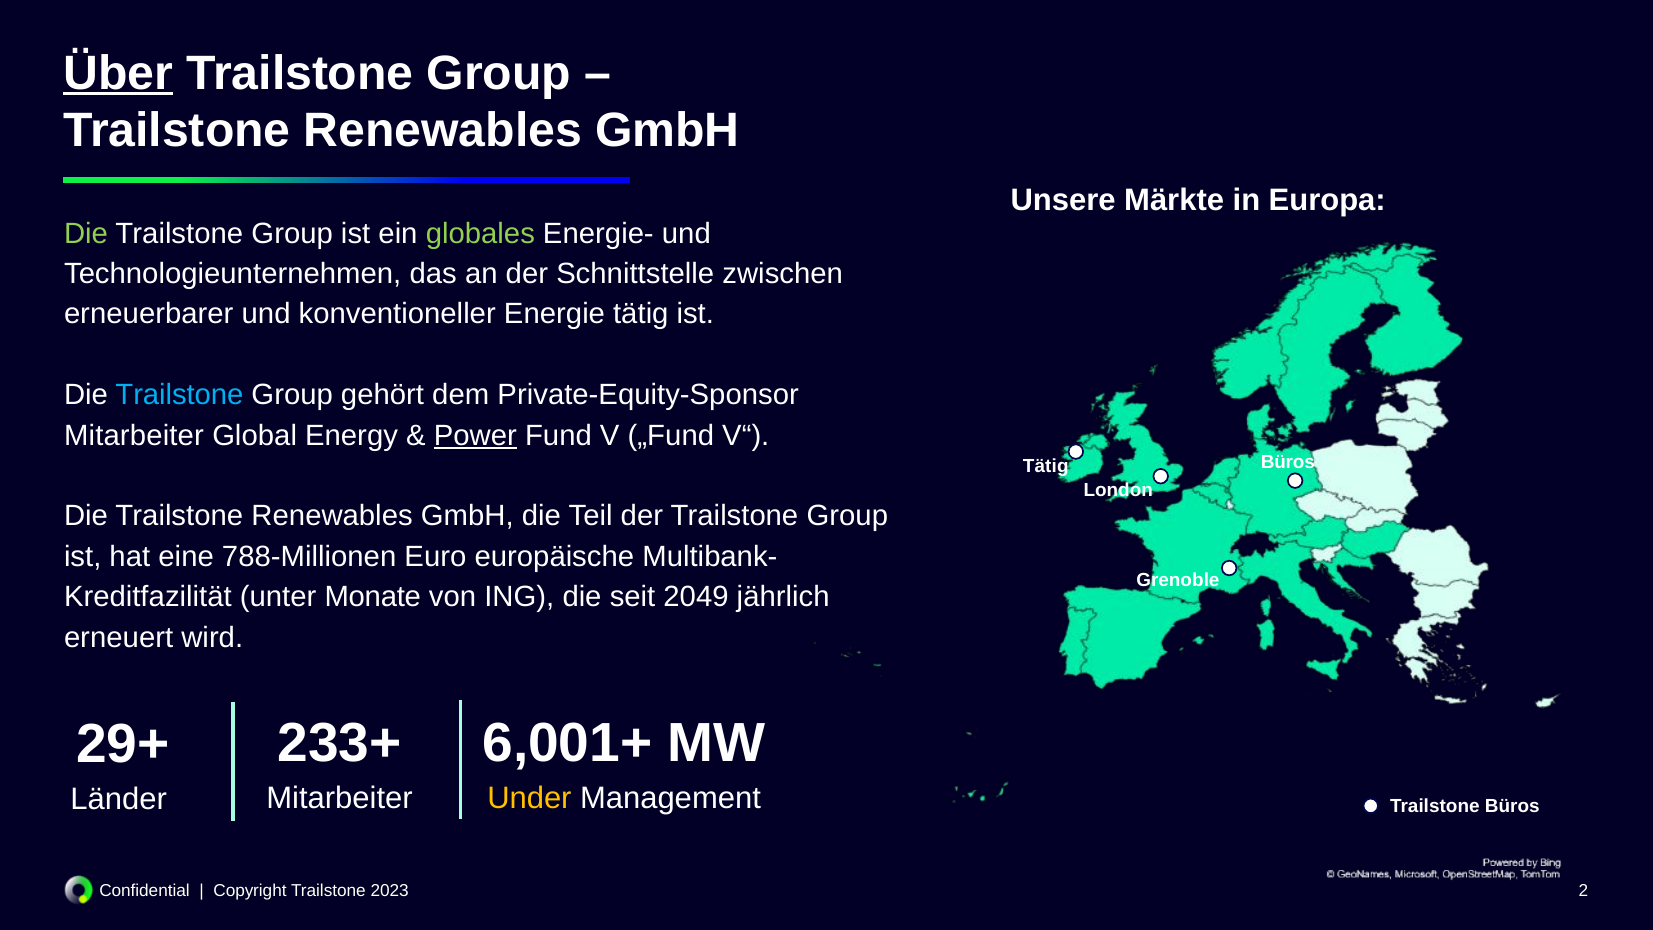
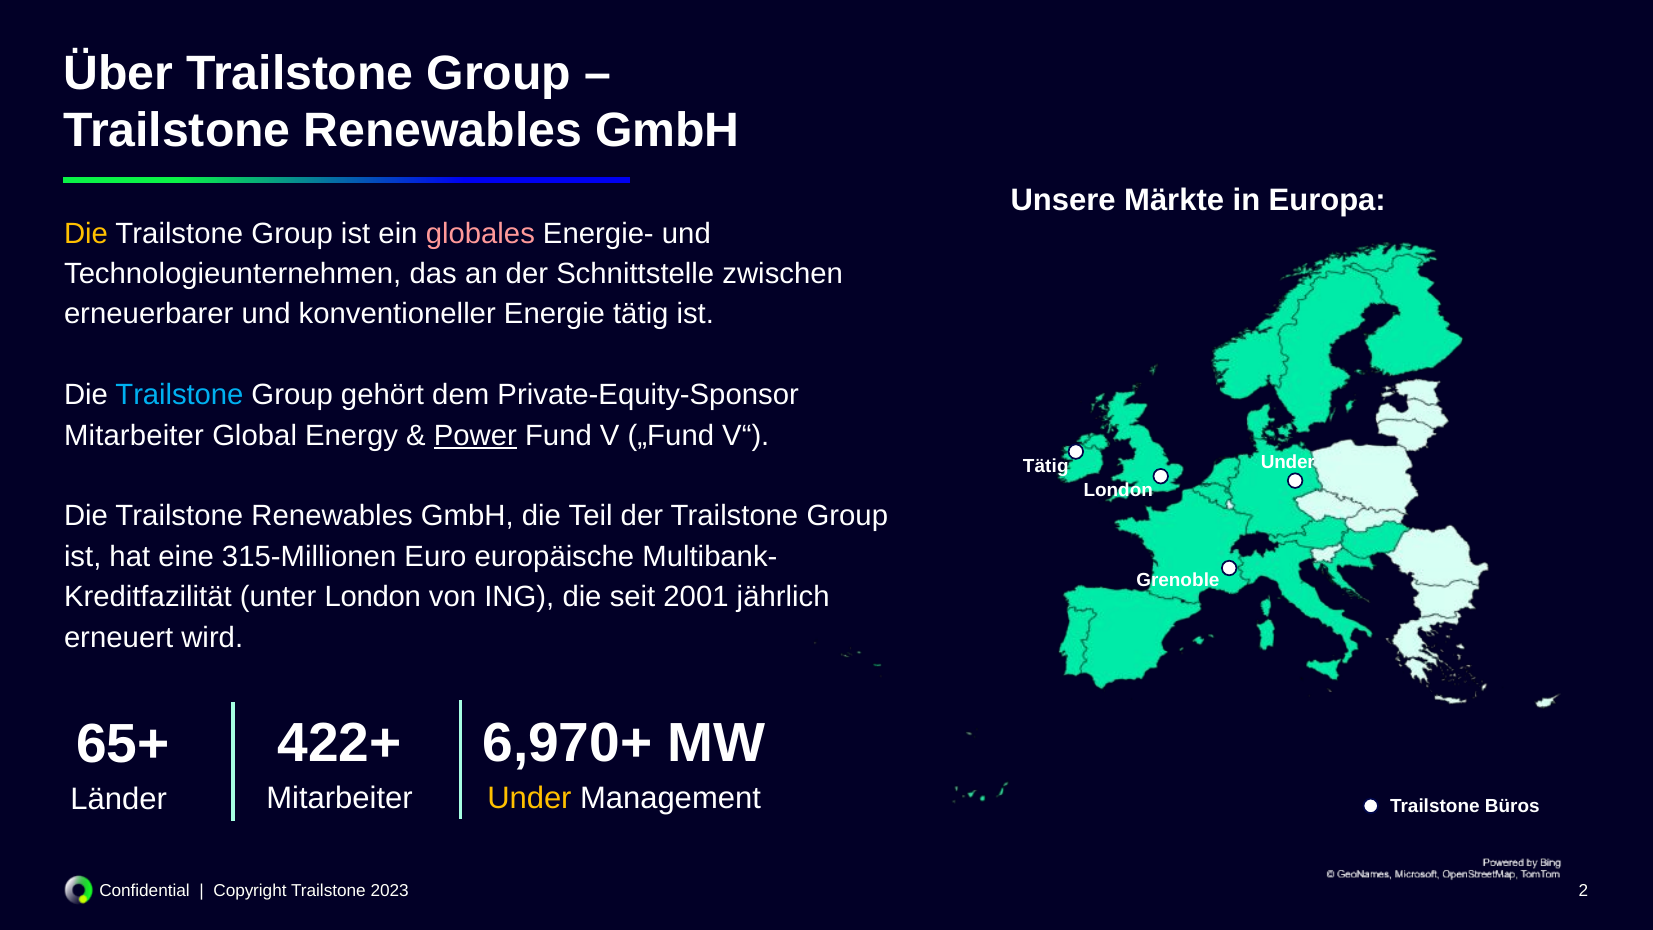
Über underline: present -> none
Die at (86, 234) colour: light green -> yellow
globales colour: light green -> pink
Büros at (1288, 463): Büros -> Under
788-Millionen: 788-Millionen -> 315-Millionen
unter Monate: Monate -> London
2049: 2049 -> 2001
233+: 233+ -> 422+
6,001+: 6,001+ -> 6,970+
29+: 29+ -> 65+
